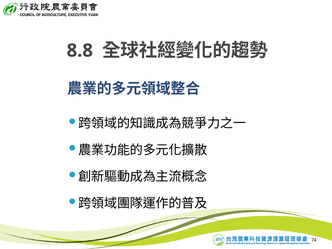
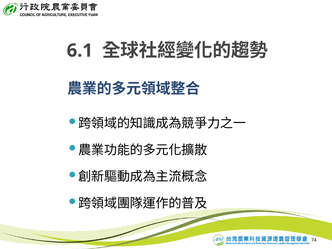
8.8: 8.8 -> 6.1
